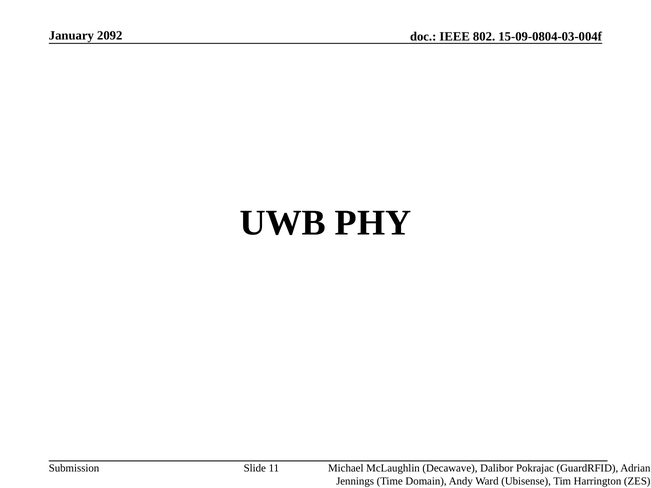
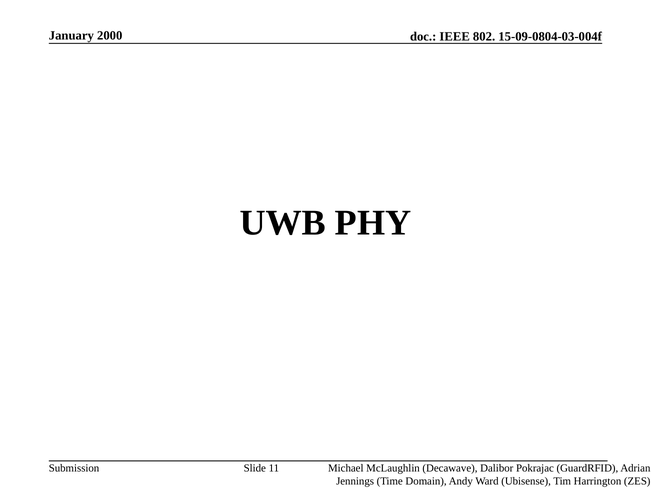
2092: 2092 -> 2000
